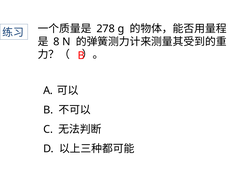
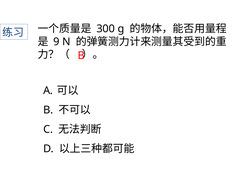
278: 278 -> 300
8: 8 -> 9
